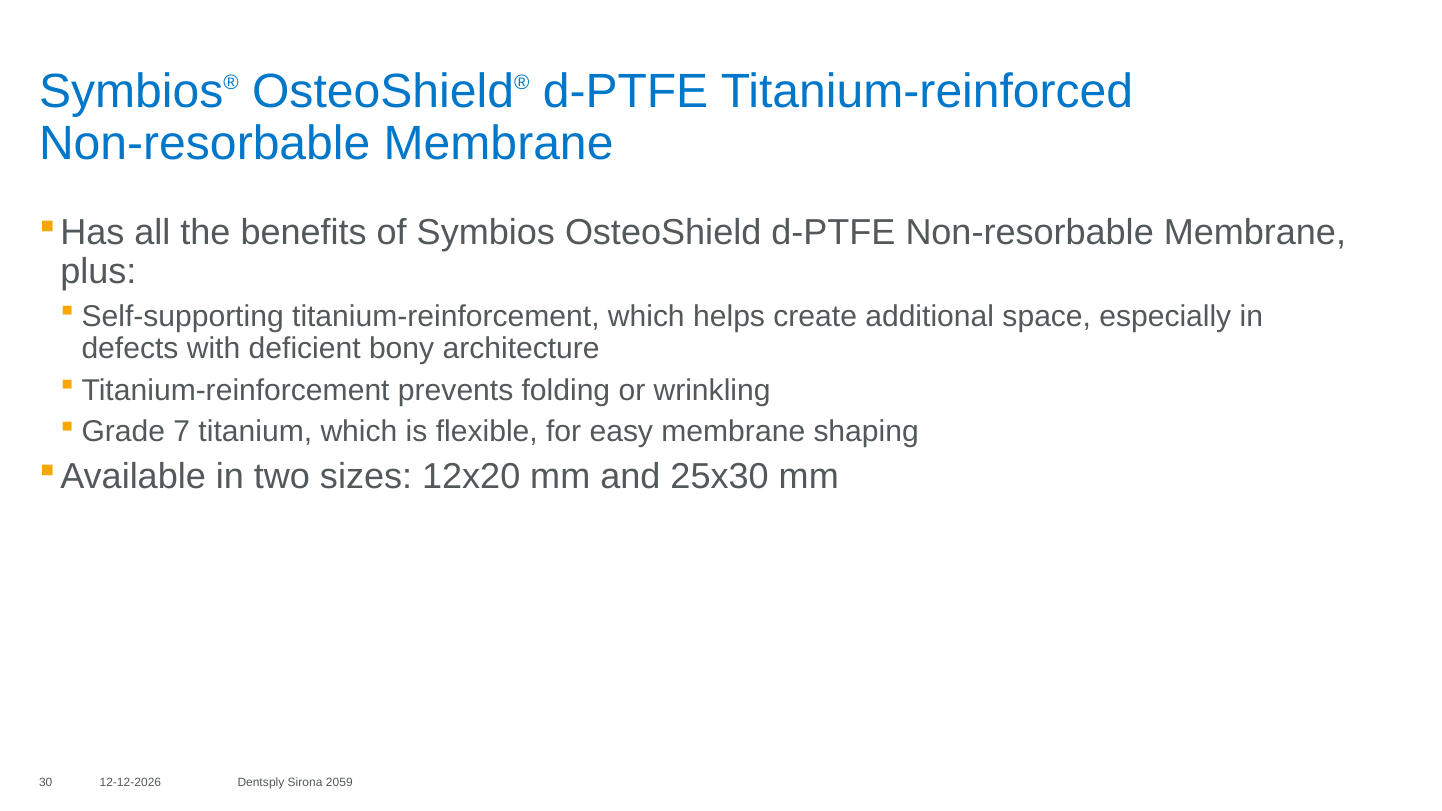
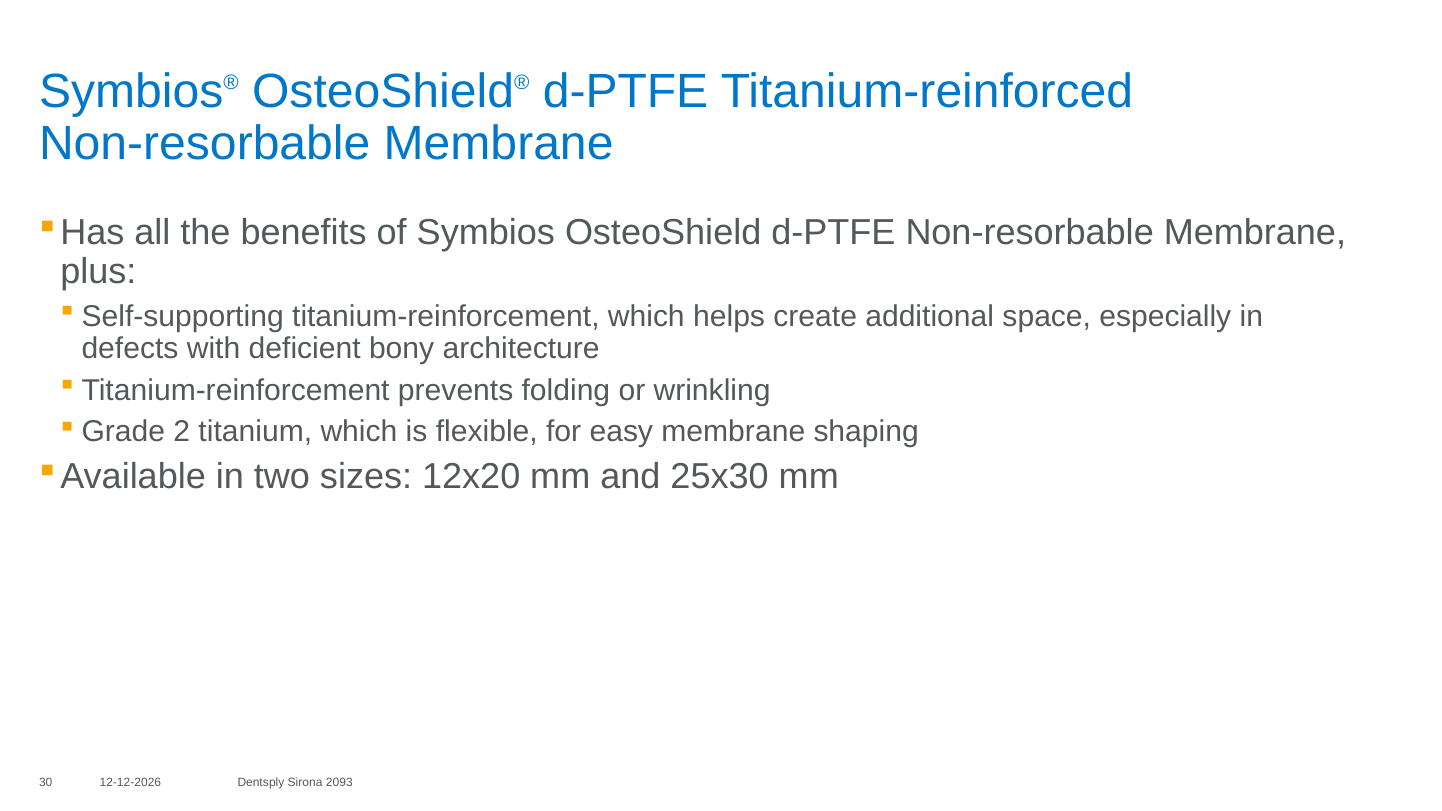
7: 7 -> 2
2059: 2059 -> 2093
